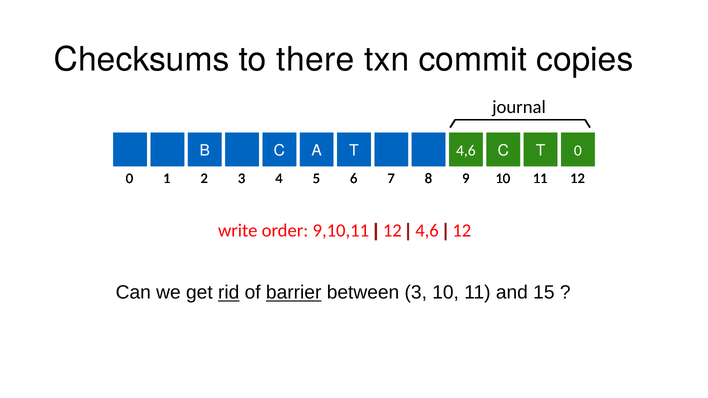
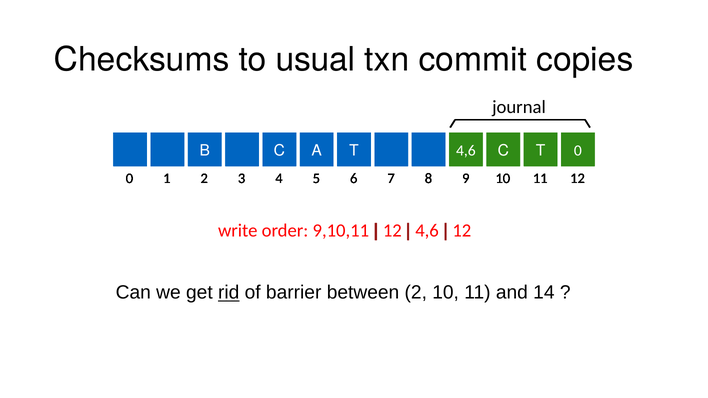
there: there -> usual
barrier underline: present -> none
between 3: 3 -> 2
15: 15 -> 14
